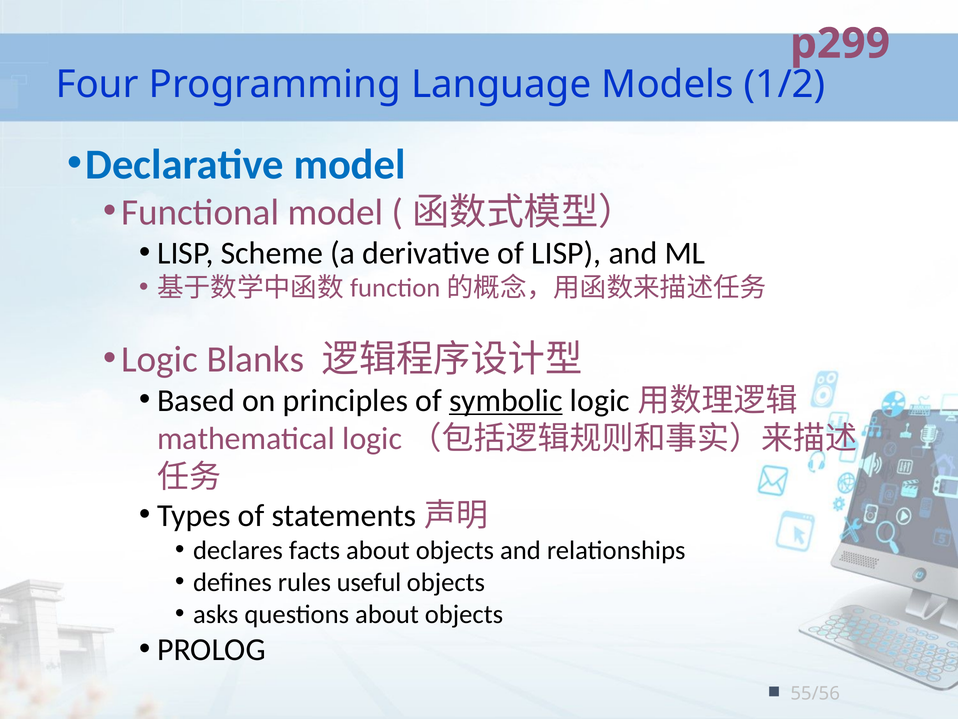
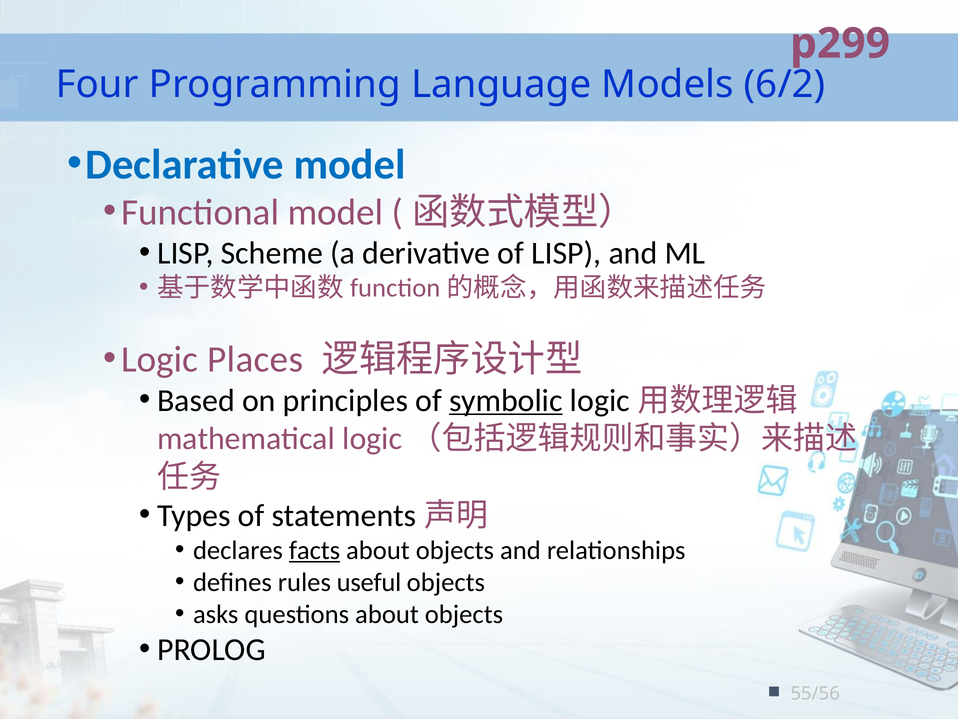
1/2: 1/2 -> 6/2
Blanks: Blanks -> Places
facts underline: none -> present
